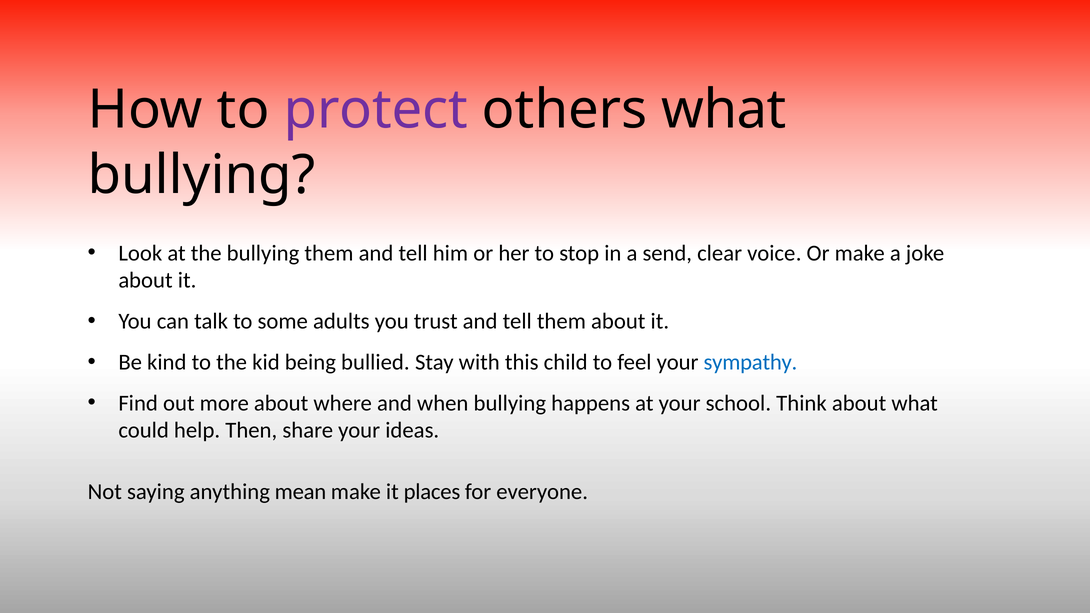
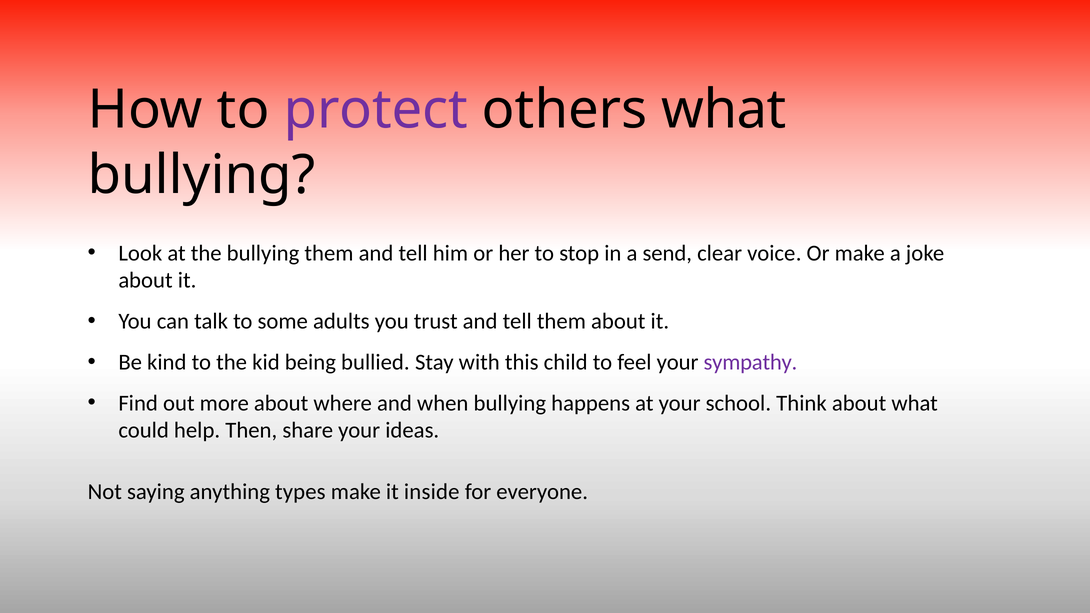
sympathy colour: blue -> purple
mean: mean -> types
places: places -> inside
